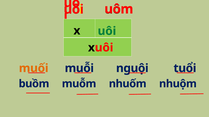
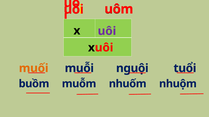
uôi at (107, 31) colour: green -> purple
